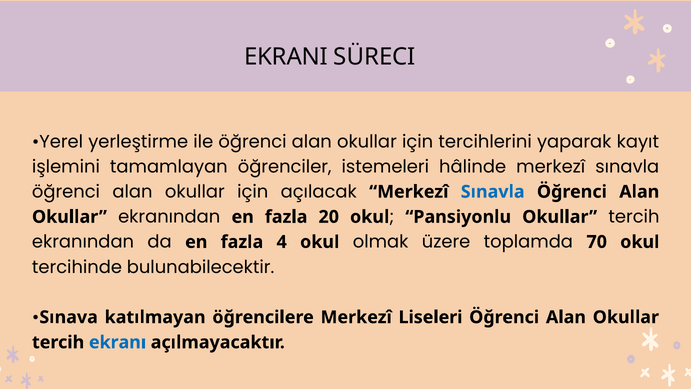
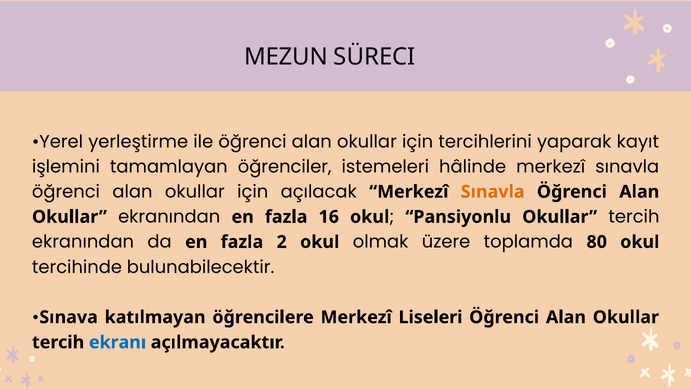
EKRANI: EKRANI -> MEZUN
Sınavla at (493, 192) colour: blue -> orange
20: 20 -> 16
4: 4 -> 2
70: 70 -> 80
